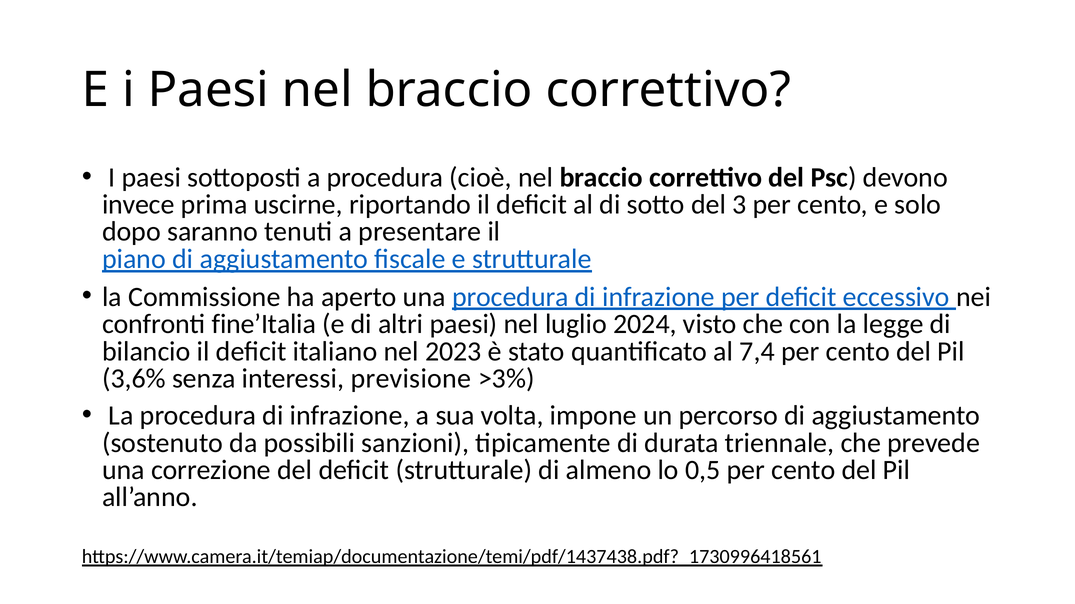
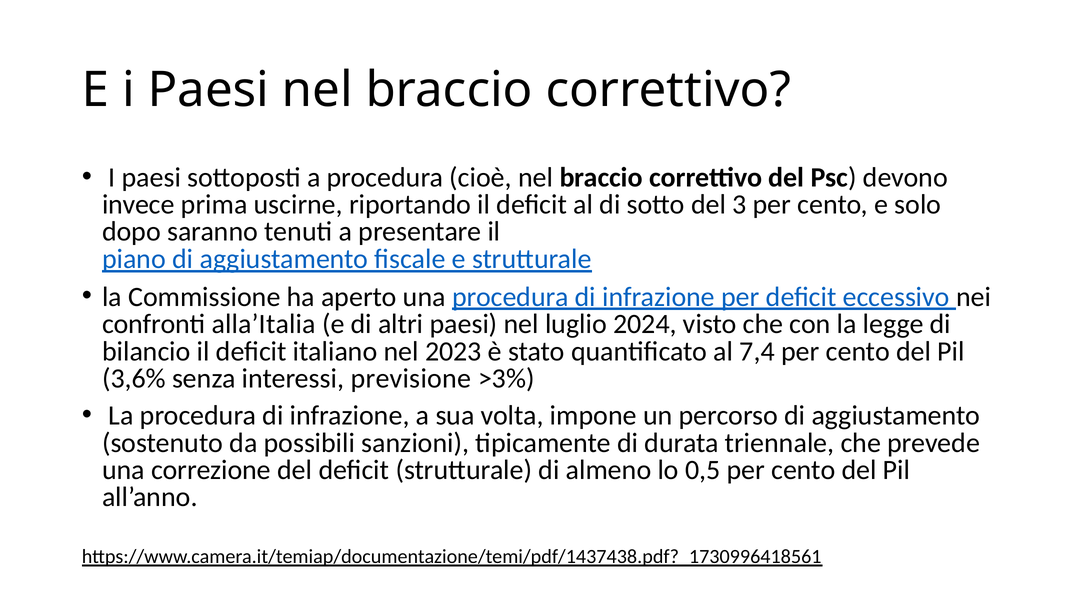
fine’Italia: fine’Italia -> alla’Italia
